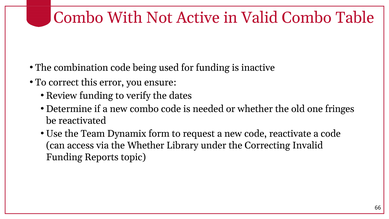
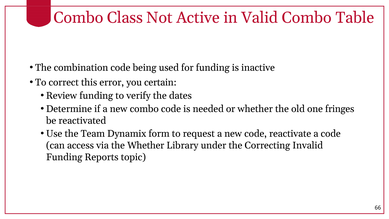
With: With -> Class
ensure: ensure -> certain
